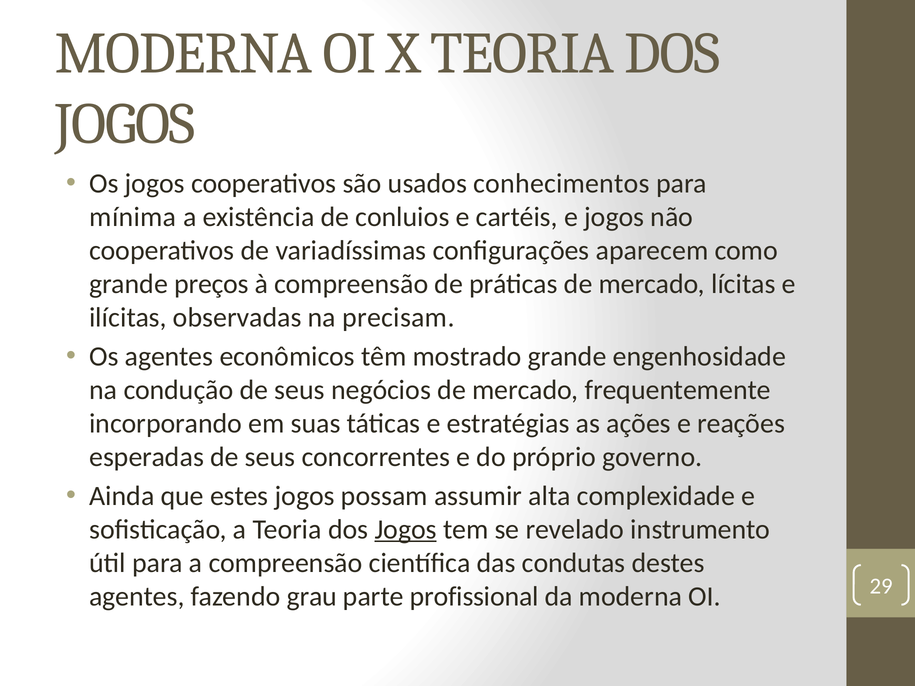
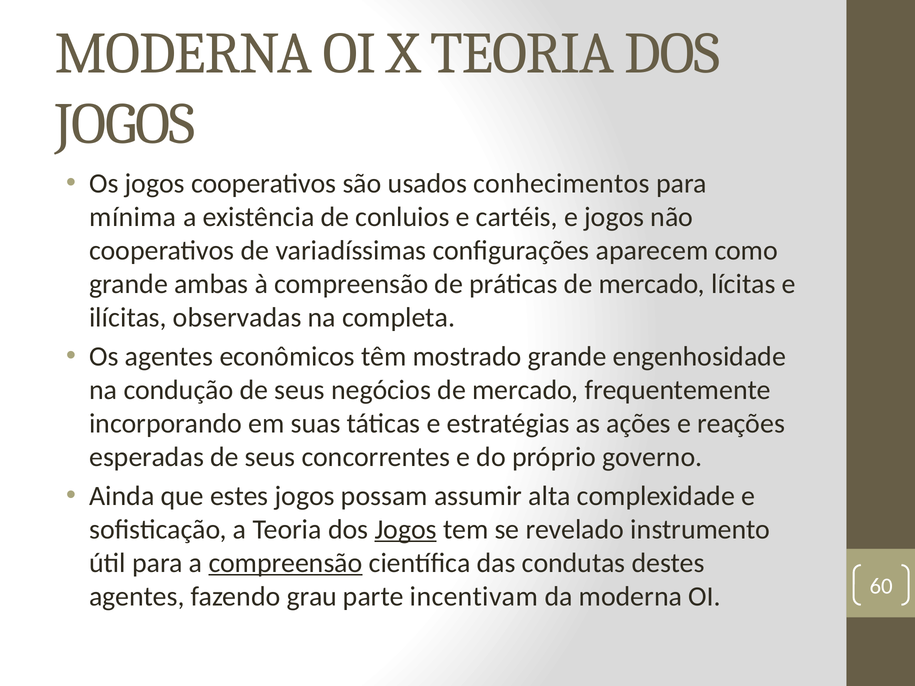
preços: preços -> ambas
precisam: precisam -> completa
compreensão at (286, 563) underline: none -> present
profissional: profissional -> incentivam
29: 29 -> 60
